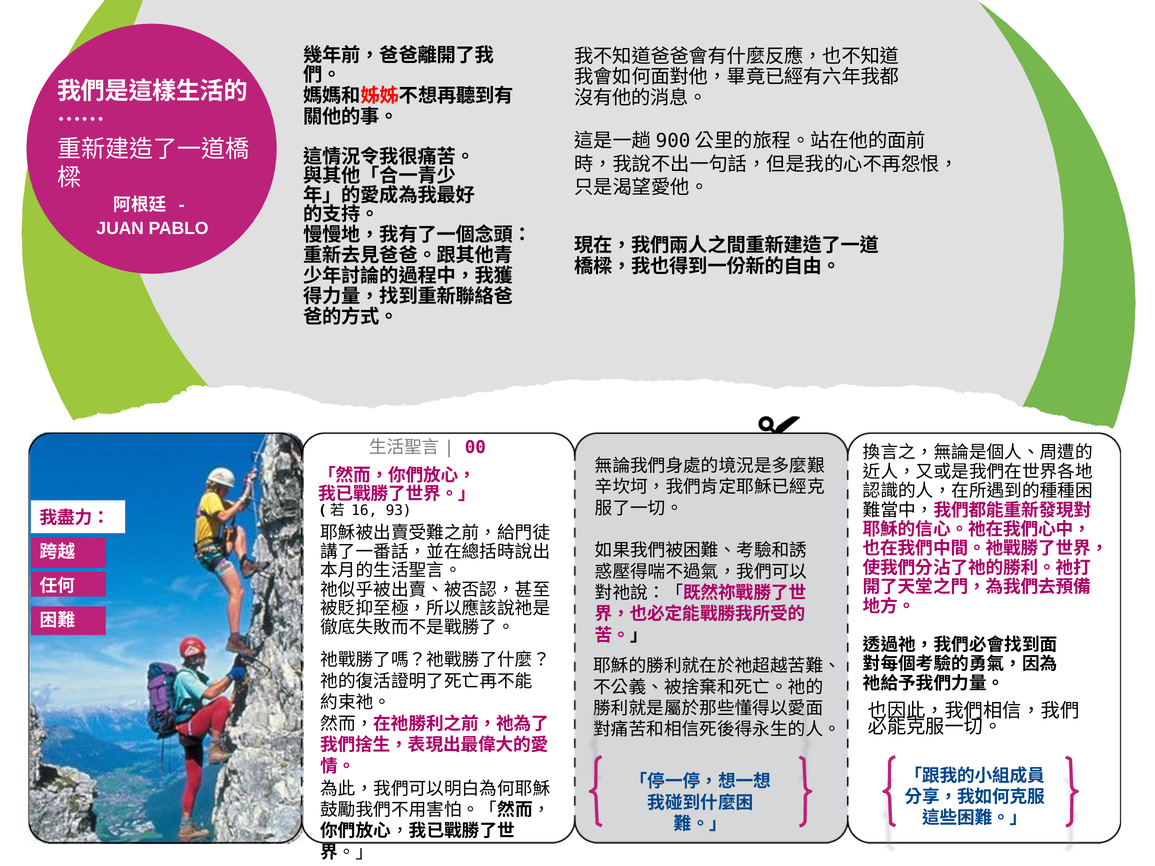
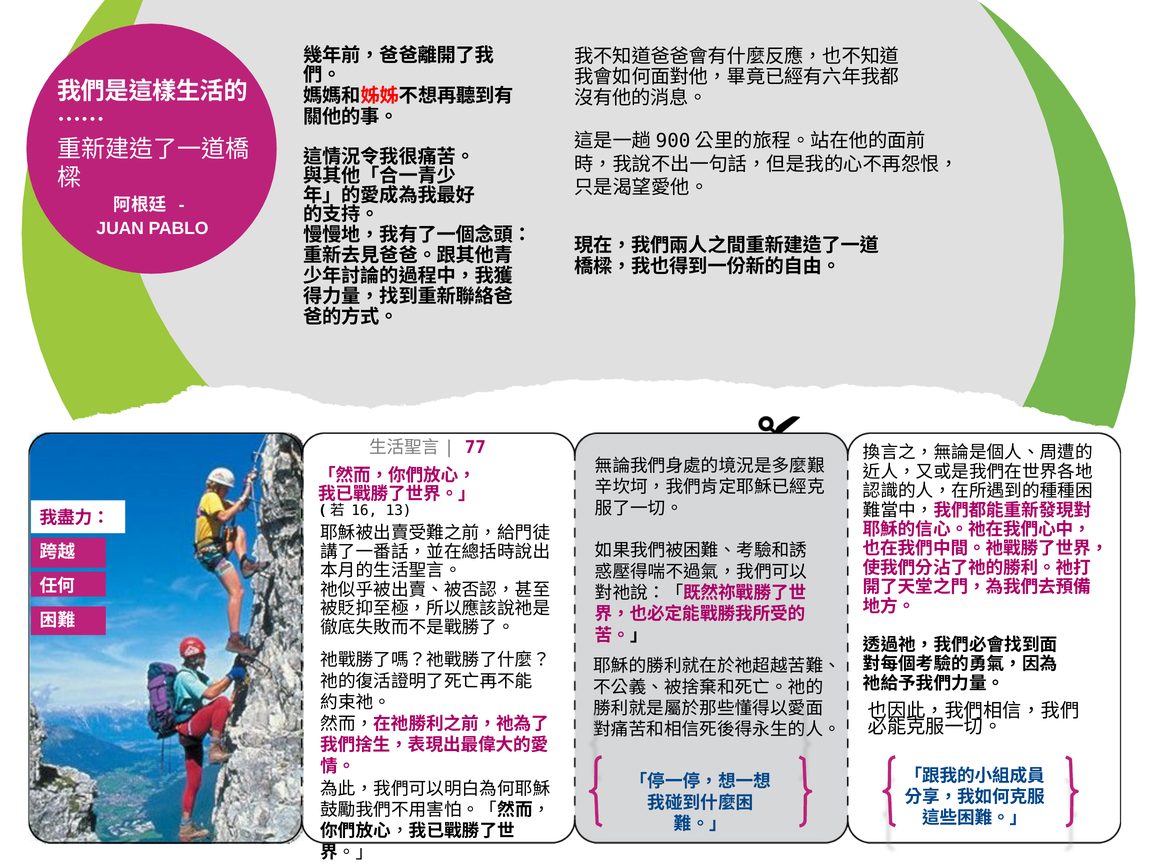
00: 00 -> 77
93: 93 -> 13
